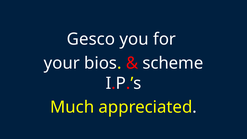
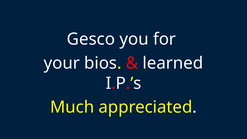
scheme: scheme -> learned
